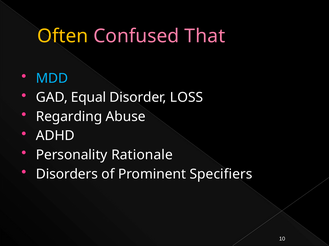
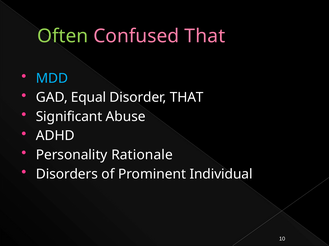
Often colour: yellow -> light green
Disorder LOSS: LOSS -> THAT
Regarding: Regarding -> Significant
Specifiers: Specifiers -> Individual
